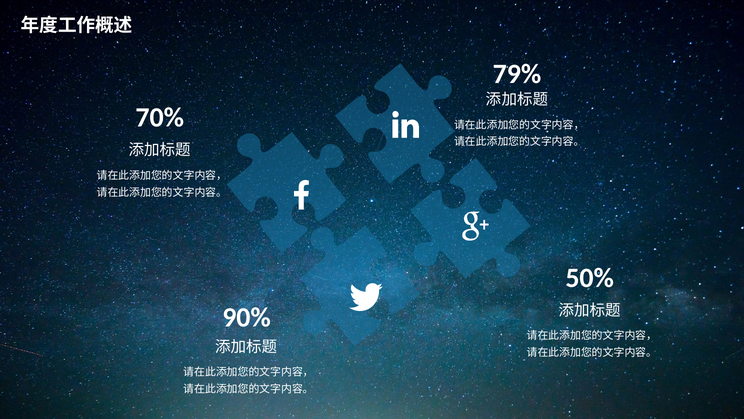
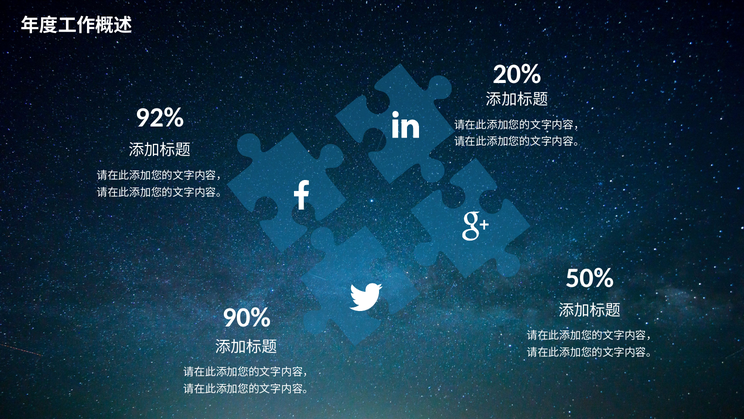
79%: 79% -> 20%
70%: 70% -> 92%
